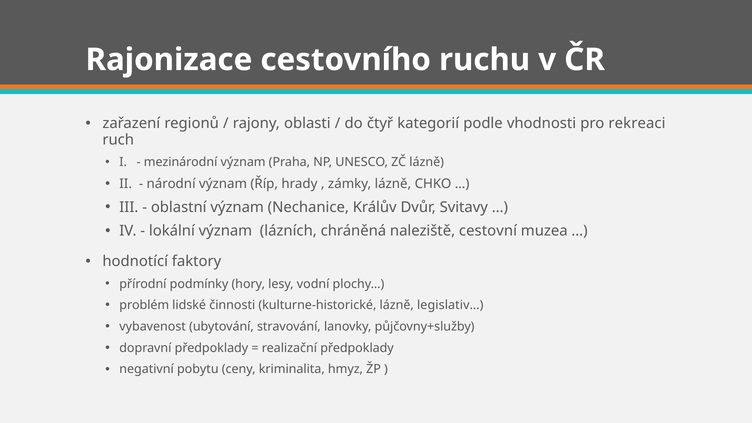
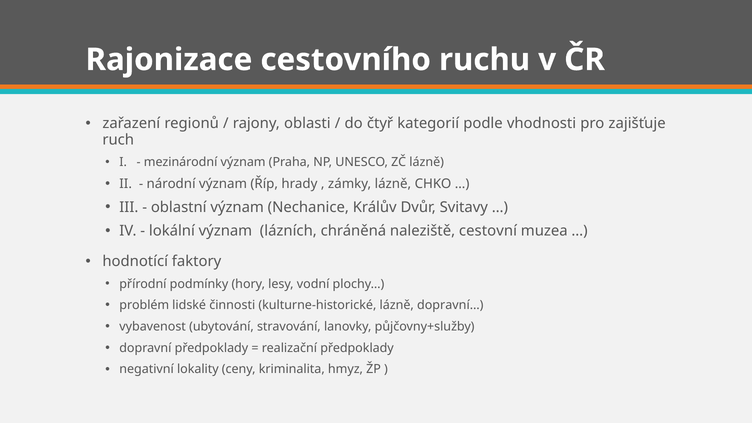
rekreaci: rekreaci -> zajišťuje
legislativ…: legislativ… -> dopravní…
pobytu: pobytu -> lokality
